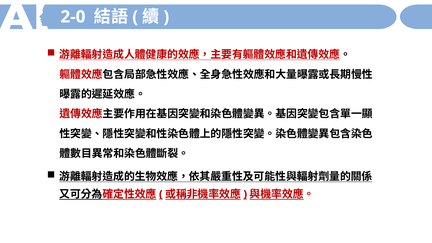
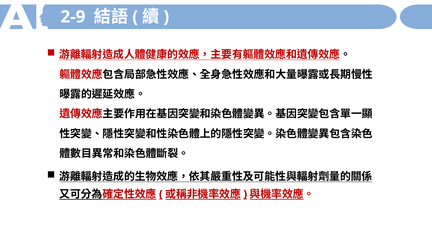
2-0: 2-0 -> 2-9
